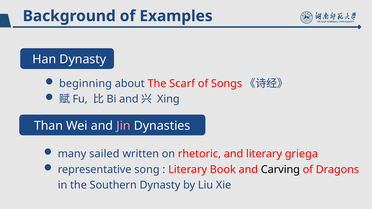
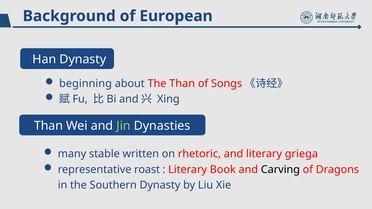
Examples: Examples -> European
The Scarf: Scarf -> Than
Jin colour: pink -> light green
sailed: sailed -> stable
song: song -> roast
